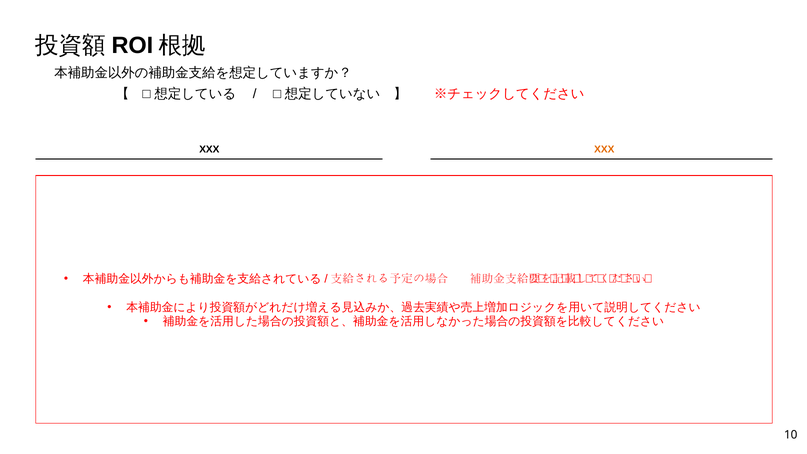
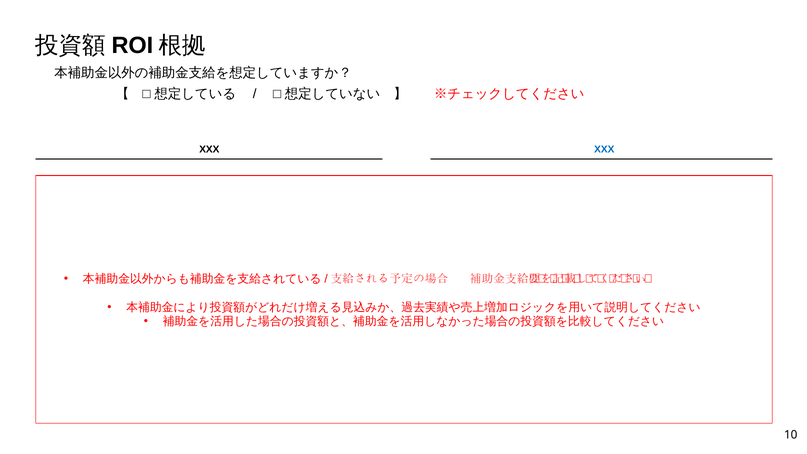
XXX at (604, 150) colour: orange -> blue
